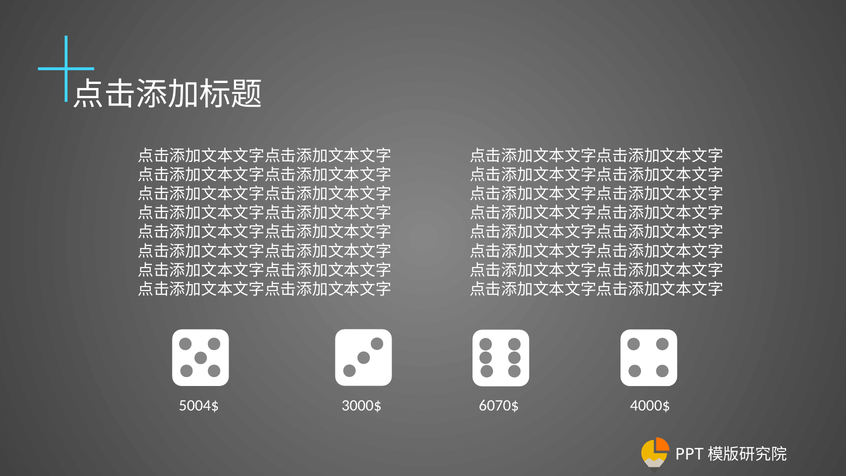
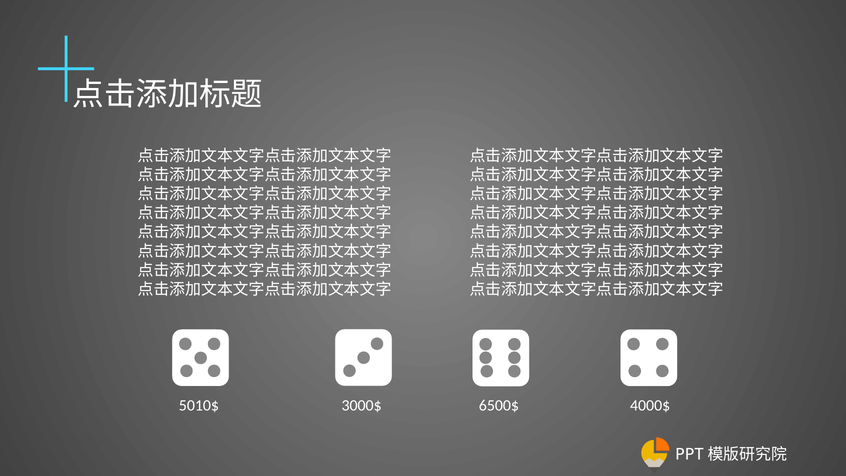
5004$: 5004$ -> 5010$
6070$: 6070$ -> 6500$
